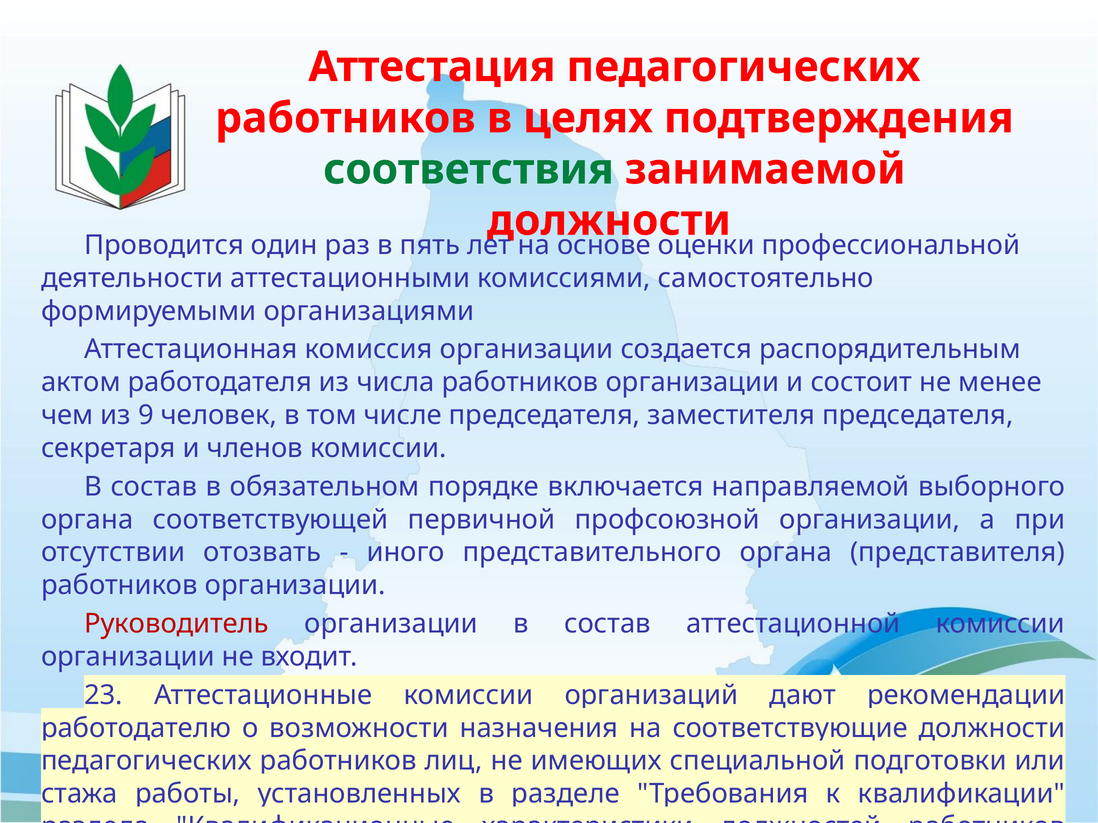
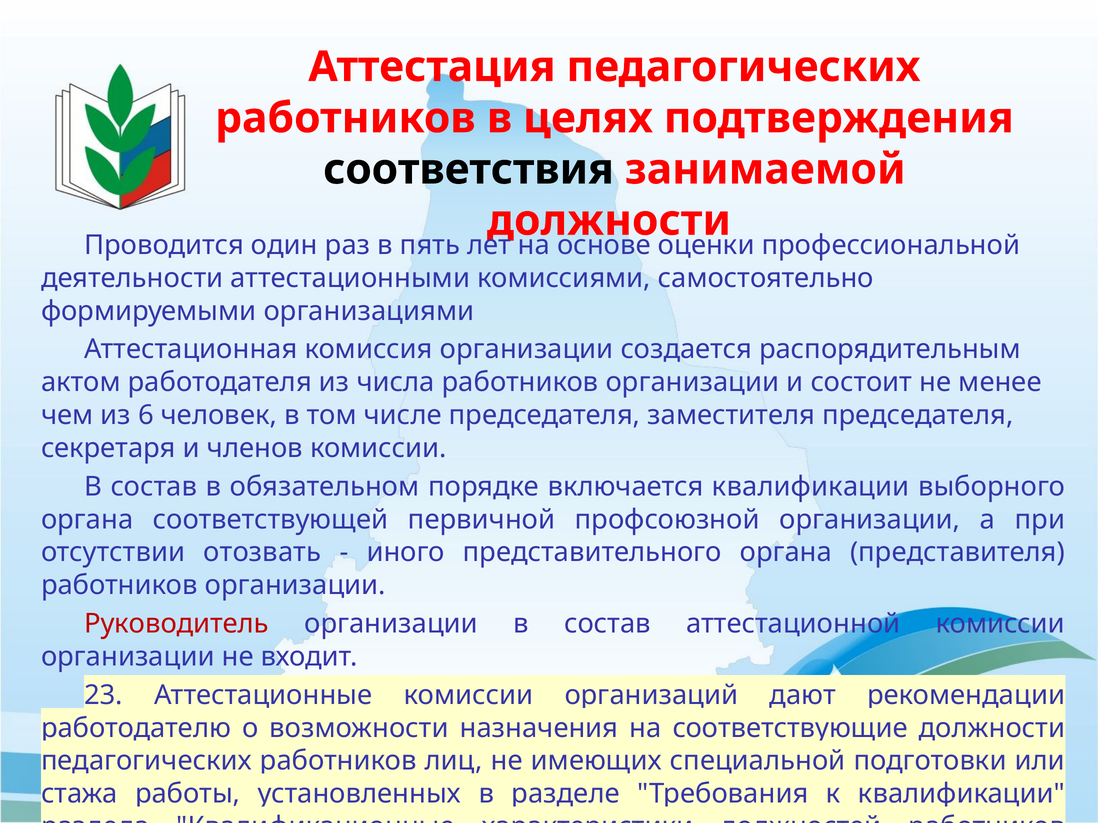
соответствия colour: green -> black
9: 9 -> 6
включается направляемой: направляемой -> квалификации
